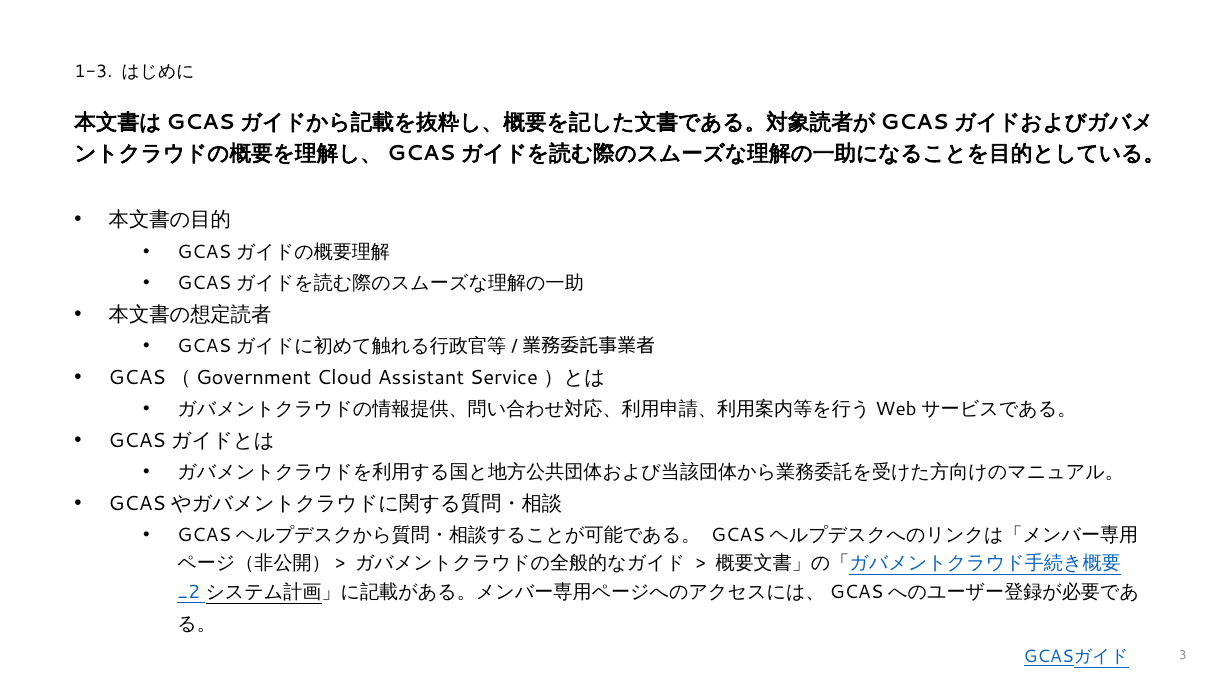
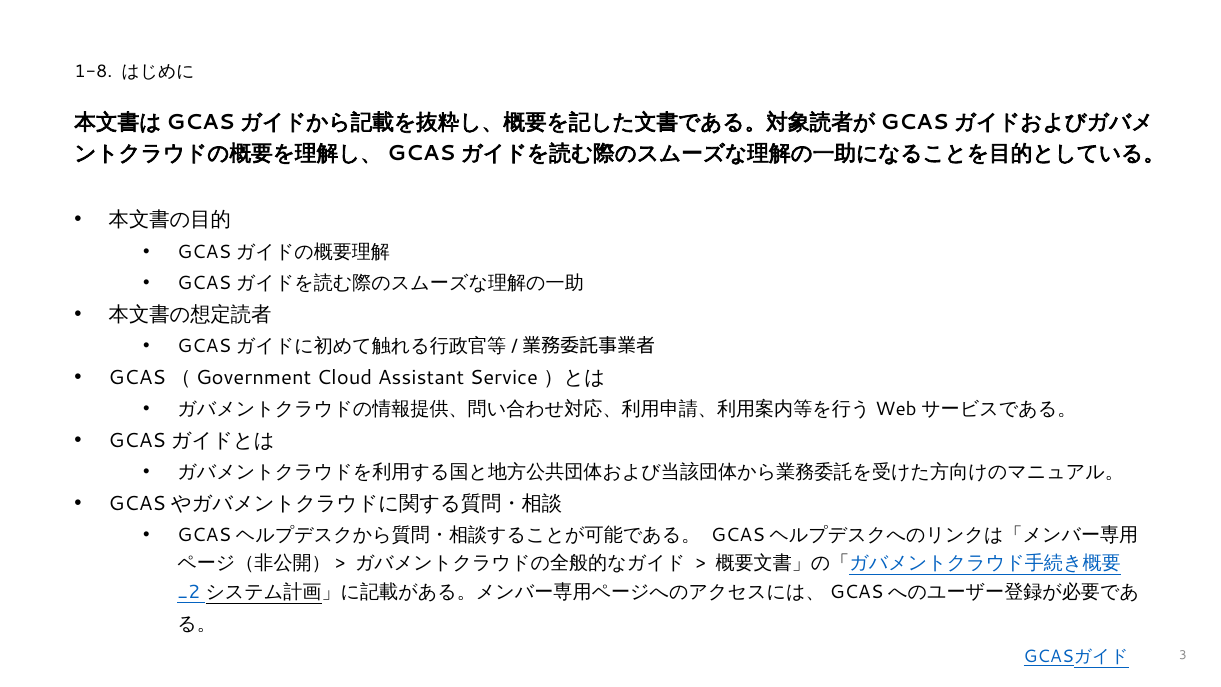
1-3: 1-3 -> 1-8
